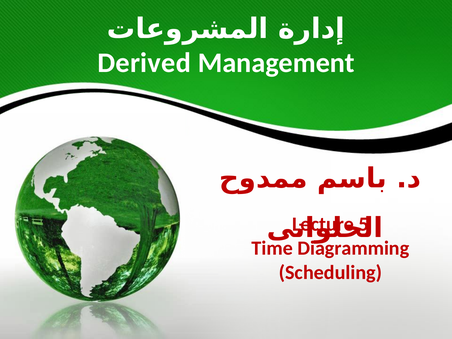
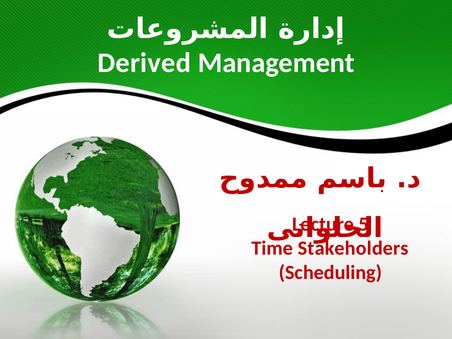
Diagramming: Diagramming -> Stakeholders
